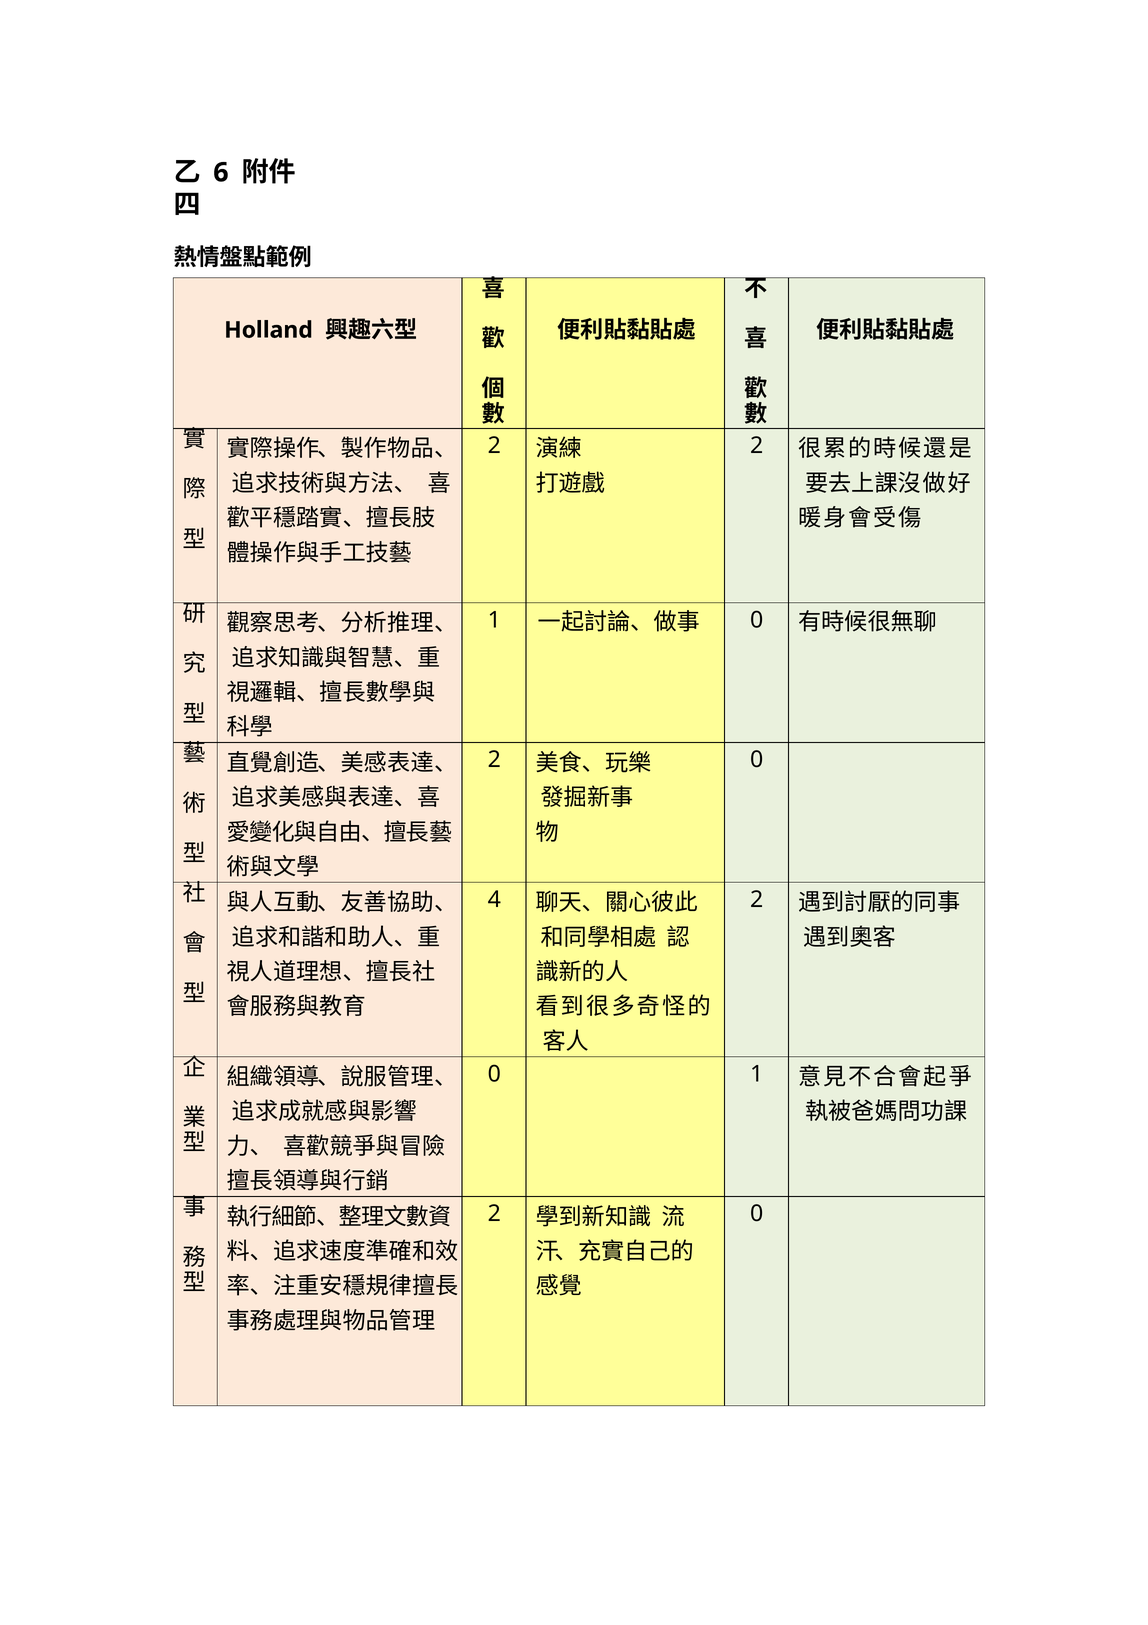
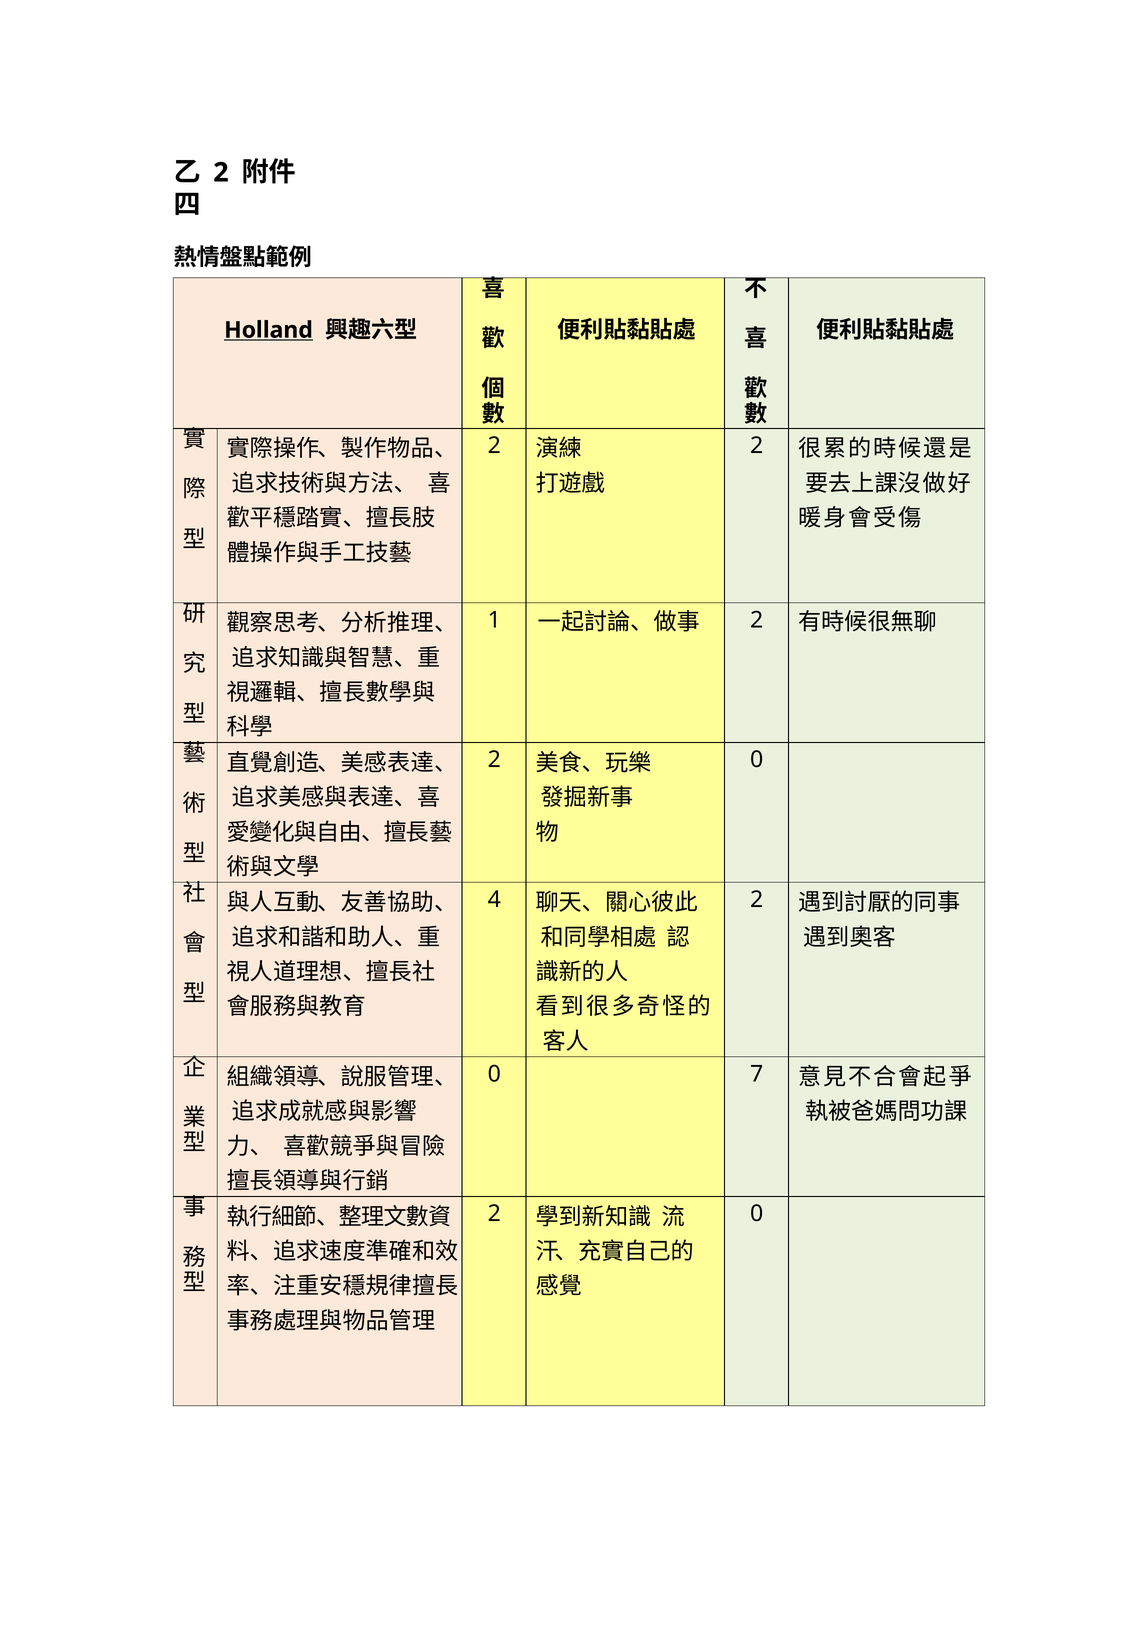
6 at (221, 173): 6 -> 2
Holland underline: none -> present
0 at (757, 620): 0 -> 2
0 1: 1 -> 7
